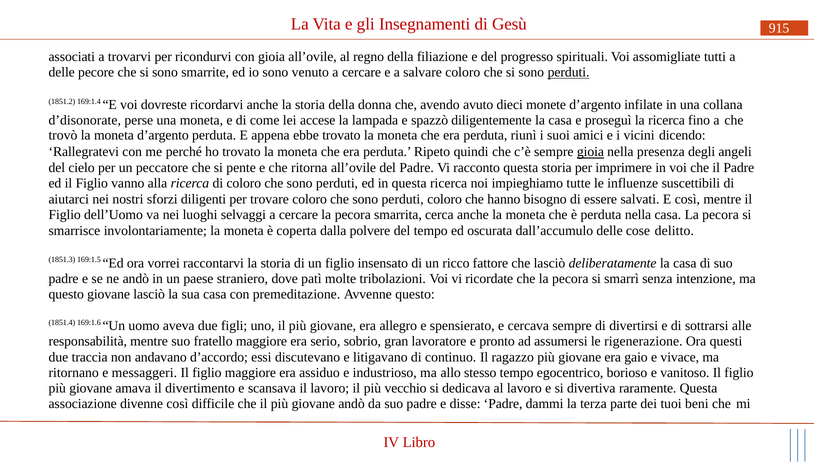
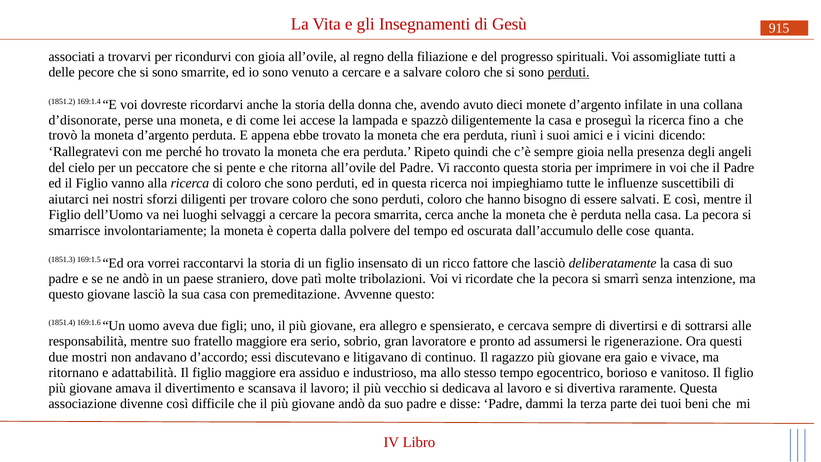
gioia at (590, 152) underline: present -> none
delitto: delitto -> quanta
traccia: traccia -> mostri
messaggeri: messaggeri -> adattabilità
